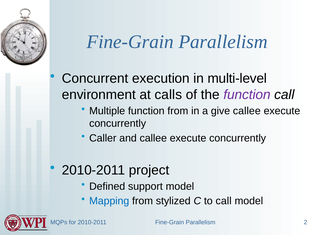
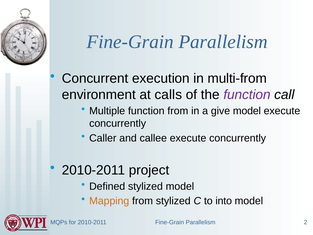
multi-level: multi-level -> multi-from
give callee: callee -> model
Defined support: support -> stylized
Mapping colour: blue -> orange
to call: call -> into
